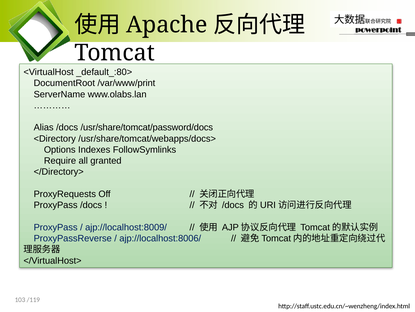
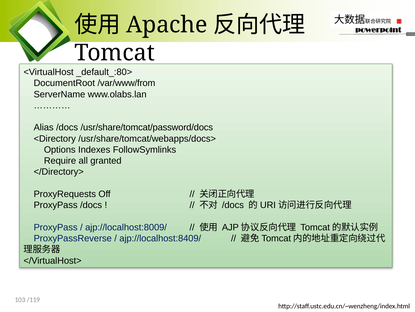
/var/www/print: /var/www/print -> /var/www/from
ajp://localhost:8006/: ajp://localhost:8006/ -> ajp://localhost:8409/
